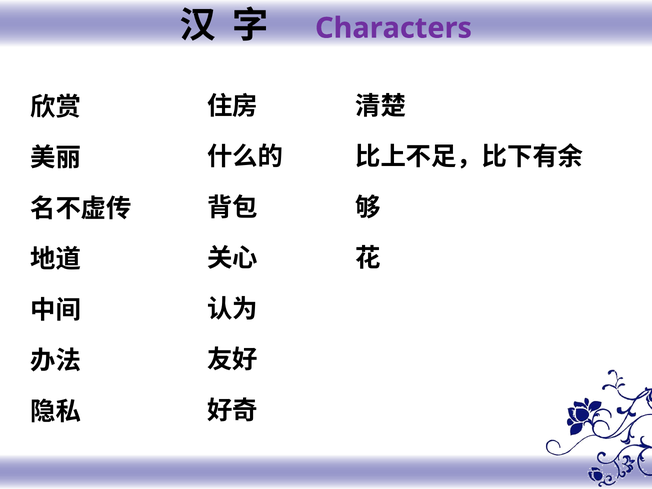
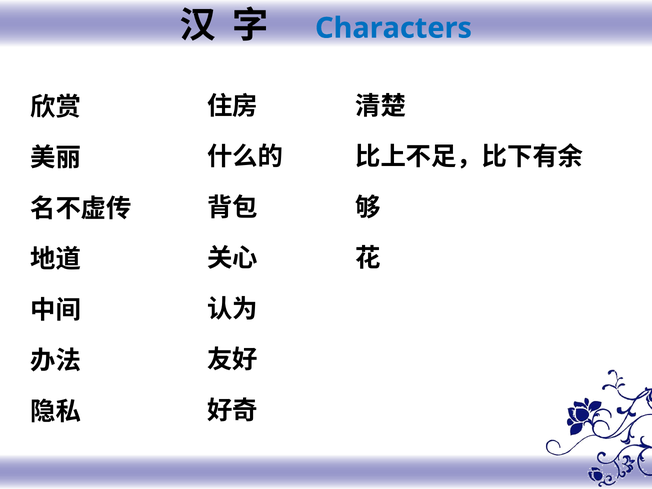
Characters colour: purple -> blue
